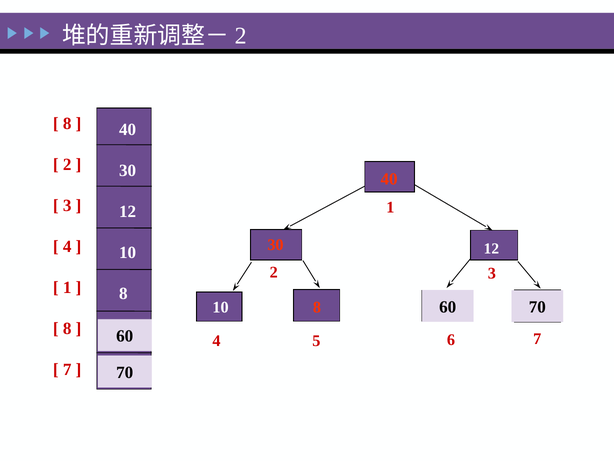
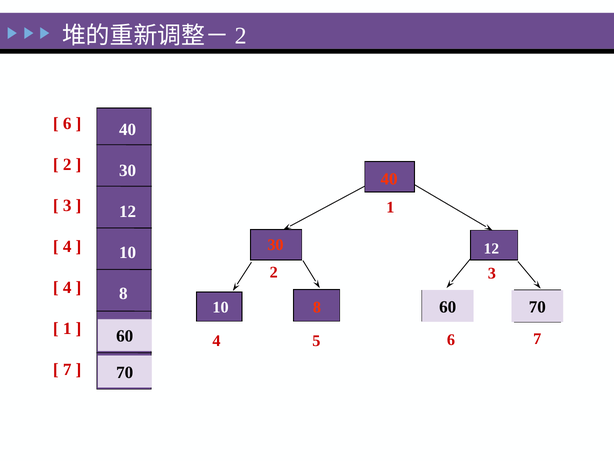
8 at (67, 123): 8 -> 6
1 at (67, 287): 1 -> 4
8 at (67, 328): 8 -> 1
